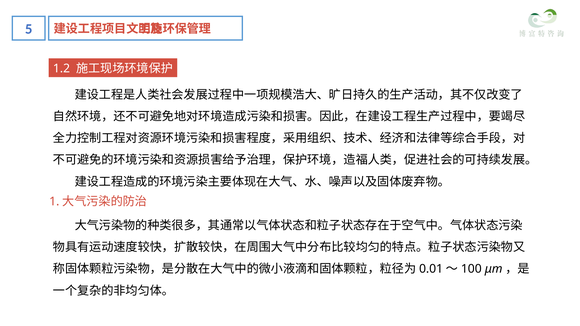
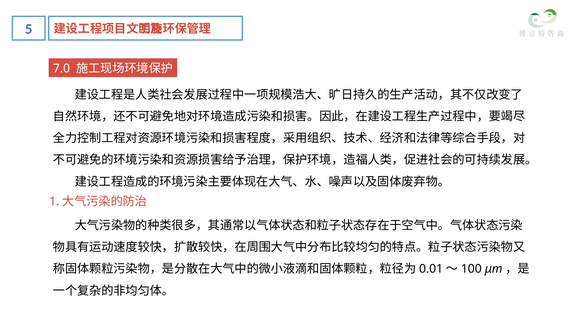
1.2: 1.2 -> 7.0
